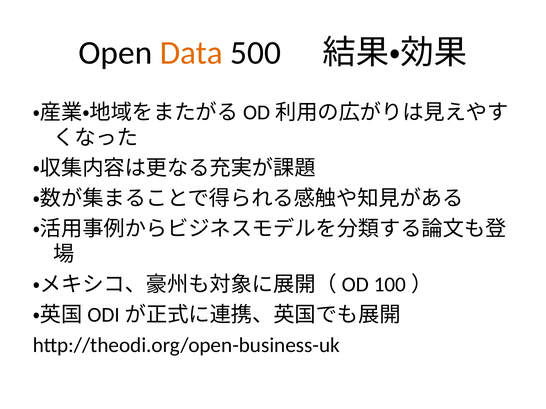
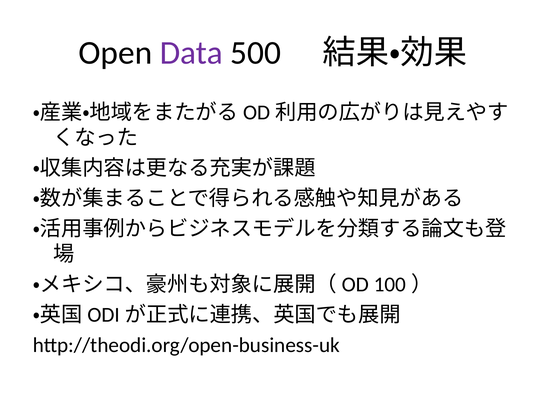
Data colour: orange -> purple
